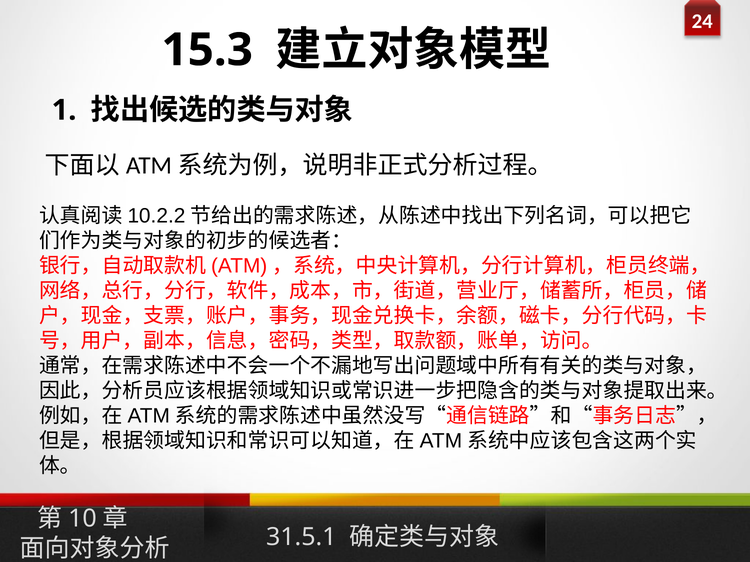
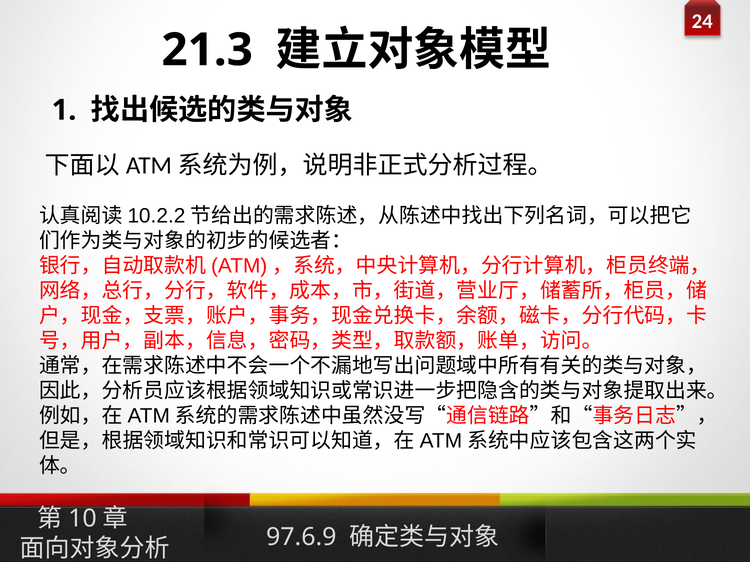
15.3: 15.3 -> 21.3
31.5.1: 31.5.1 -> 97.6.9
